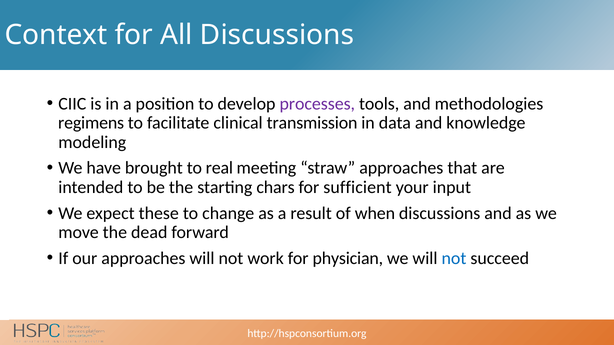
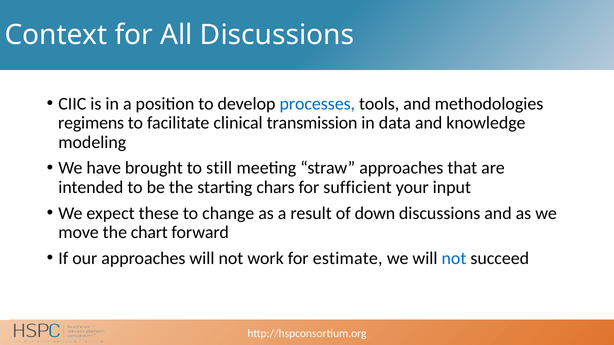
processes colour: purple -> blue
real: real -> still
when: when -> down
dead: dead -> chart
physician: physician -> estimate
